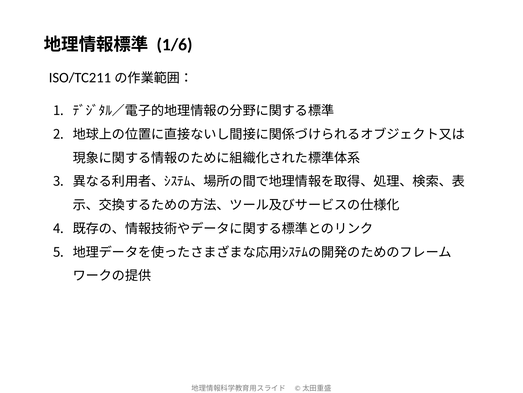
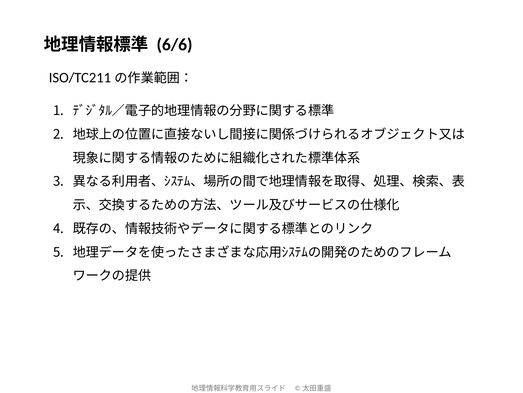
1/6: 1/6 -> 6/6
